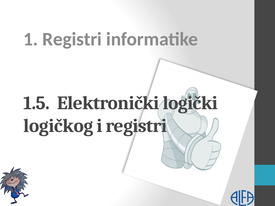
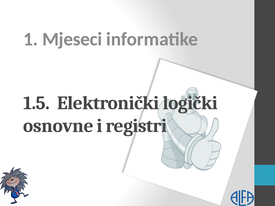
1 Registri: Registri -> Mjeseci
logičkog: logičkog -> osnovne
